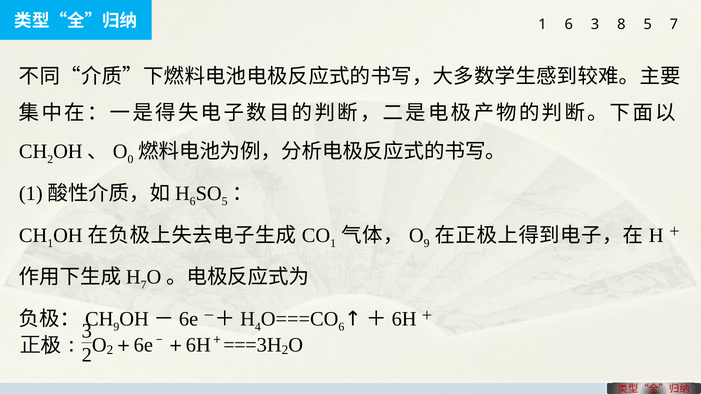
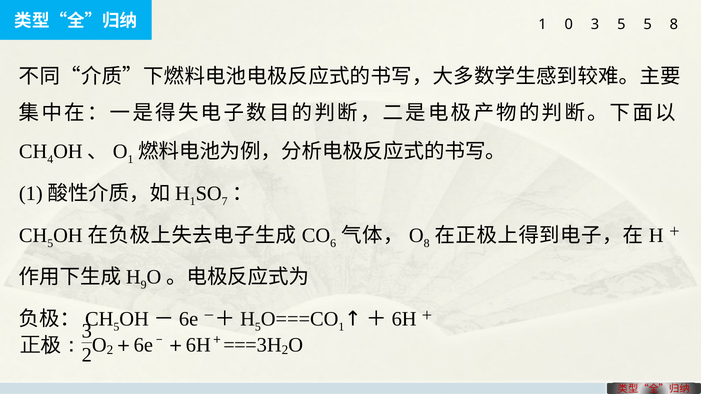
1 6: 6 -> 0
3 8: 8 -> 5
5 7: 7 -> 8
2 at (50, 160): 2 -> 4
0 at (130, 160): 0 -> 1
6 at (193, 202): 6 -> 1
5 at (225, 202): 5 -> 7
1 at (50, 244): 1 -> 5
1 at (333, 244): 1 -> 6
9 at (427, 244): 9 -> 8
7 at (144, 285): 7 -> 9
9 at (116, 327): 9 -> 5
4 at (258, 327): 4 -> 5
6 at (341, 327): 6 -> 1
